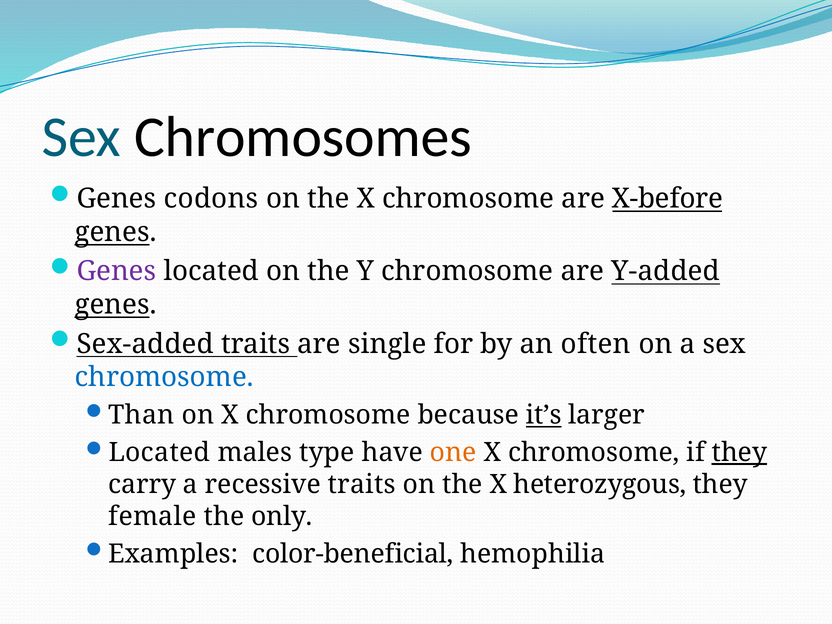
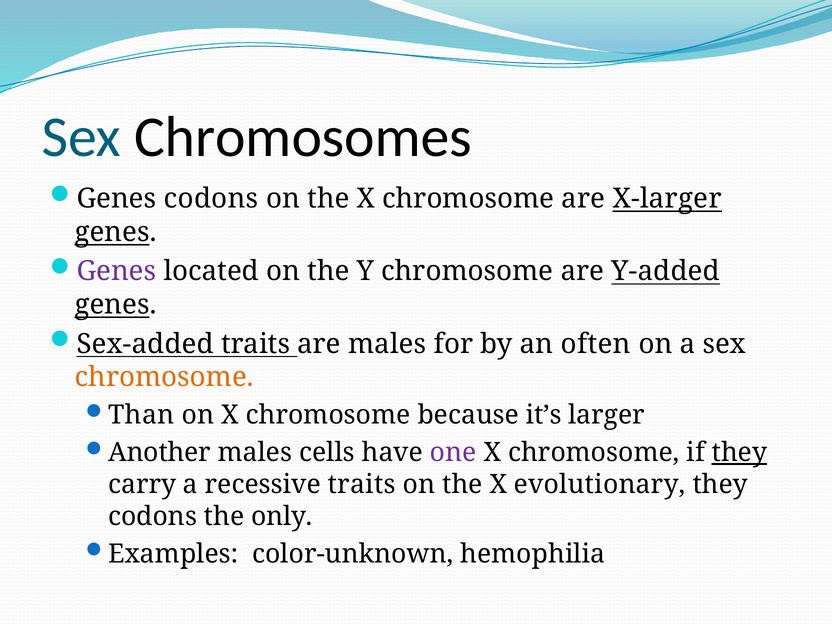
X-before: X-before -> X-larger
are single: single -> males
chromosome at (164, 377) colour: blue -> orange
it’s underline: present -> none
Located at (159, 453): Located -> Another
type: type -> cells
one colour: orange -> purple
heterozygous: heterozygous -> evolutionary
female at (152, 516): female -> codons
color-beneficial: color-beneficial -> color-unknown
